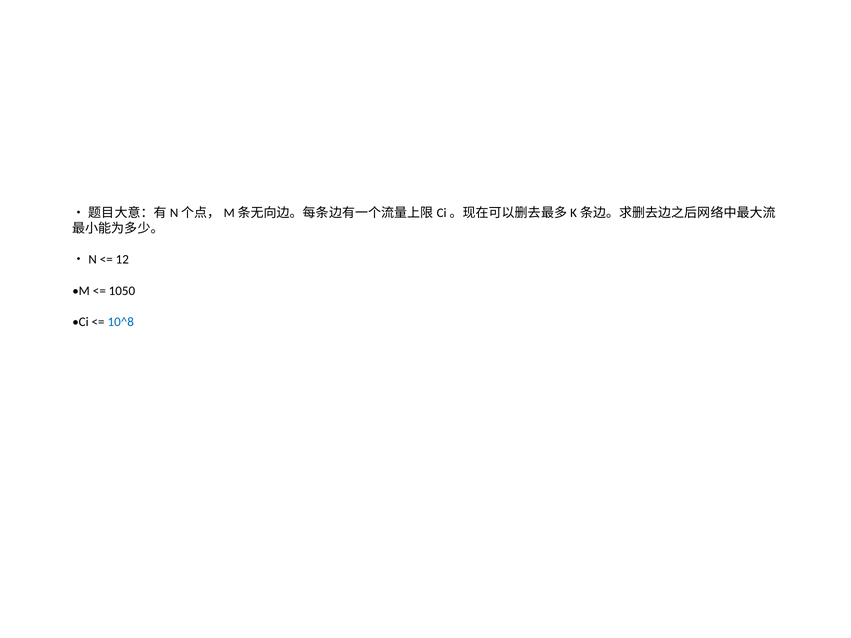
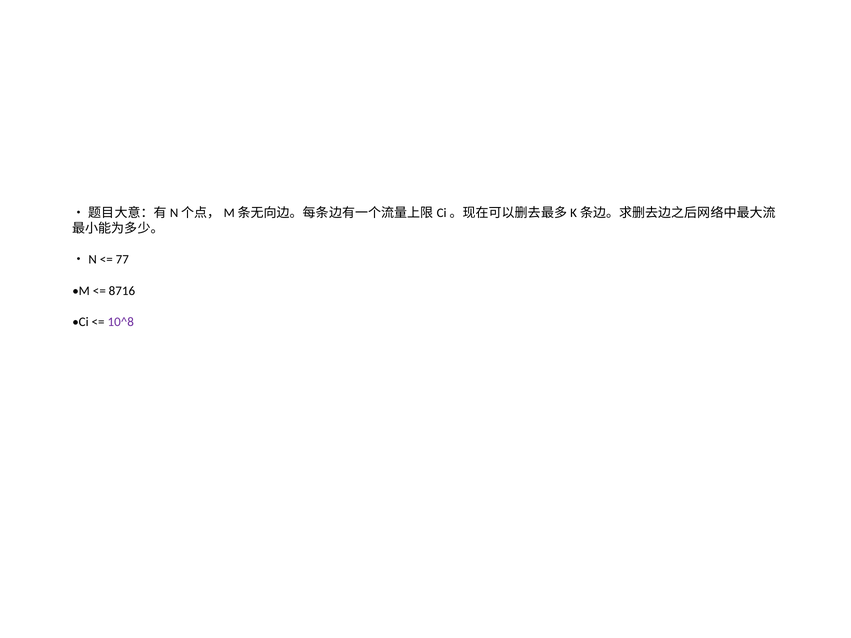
12: 12 -> 77
1050: 1050 -> 8716
10^8 colour: blue -> purple
